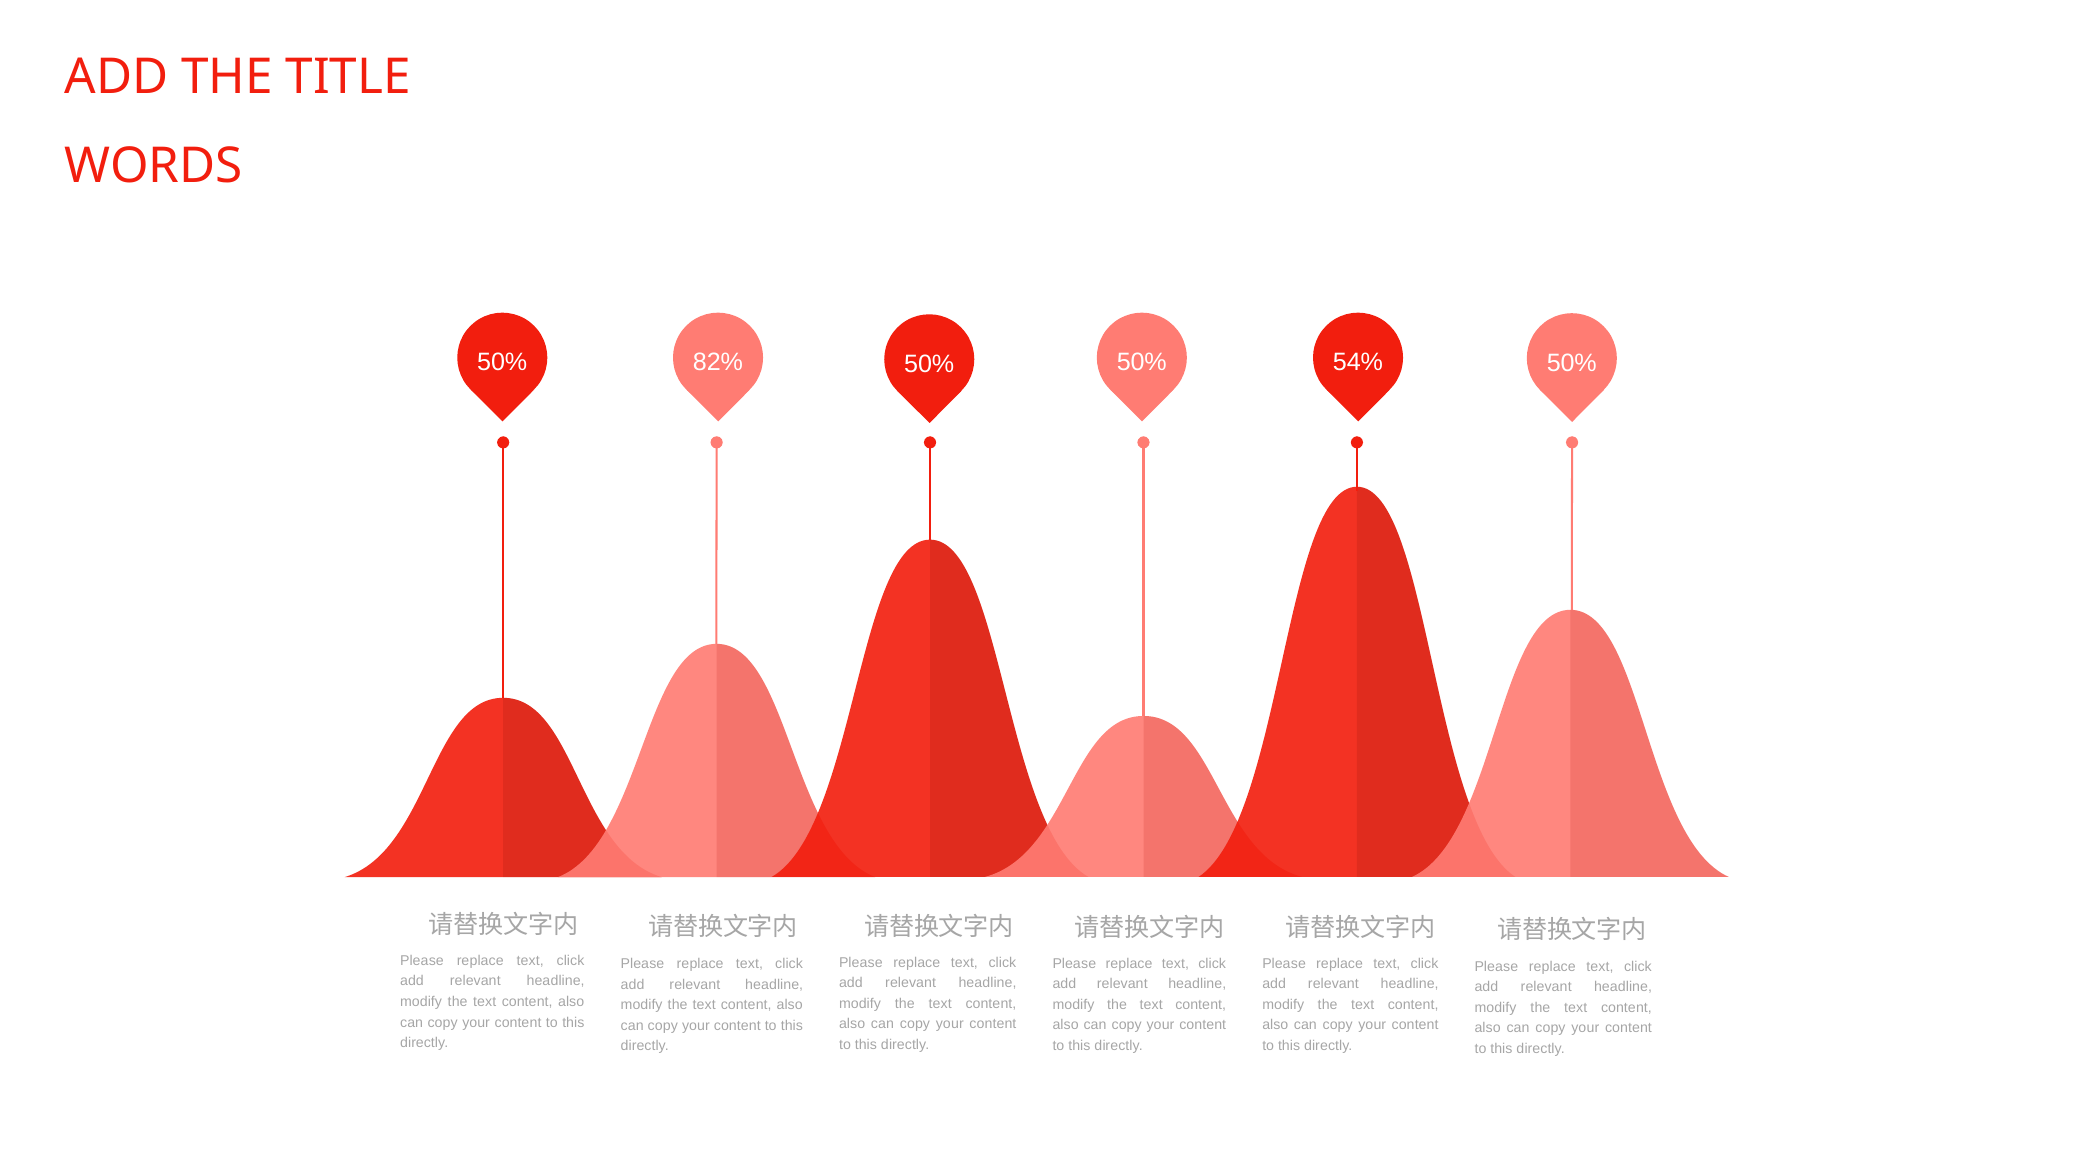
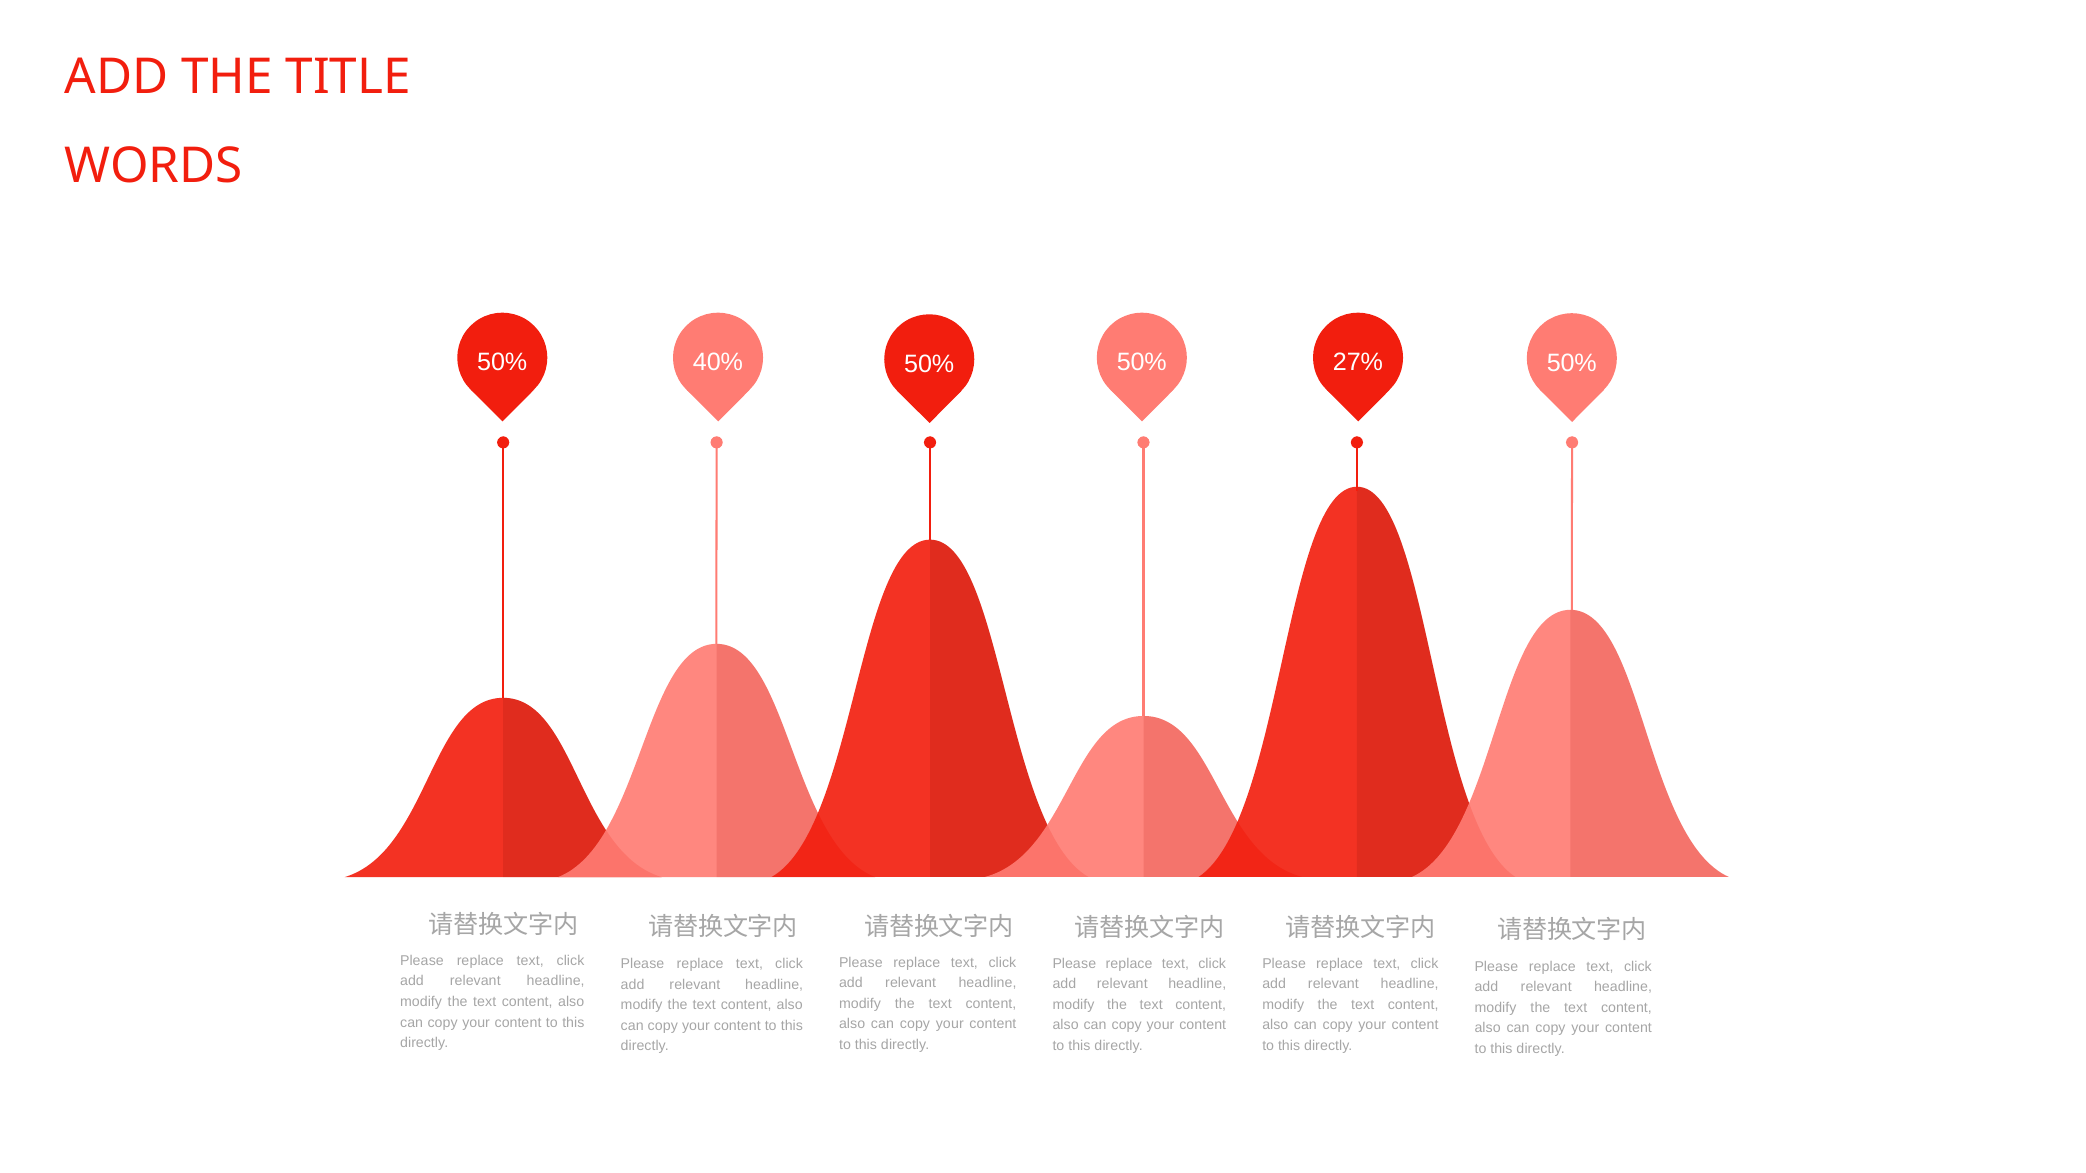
82%: 82% -> 40%
54%: 54% -> 27%
